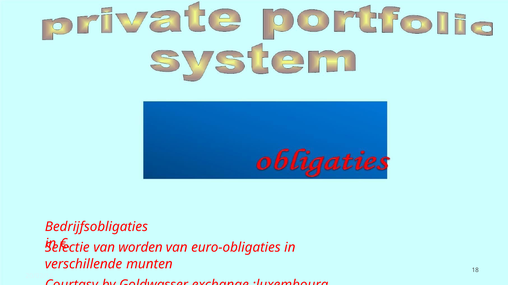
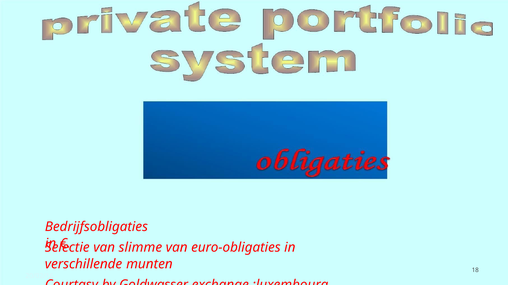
worden: worden -> slimme
